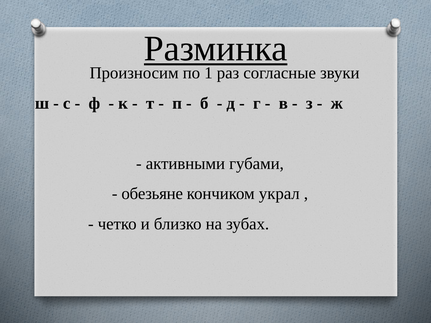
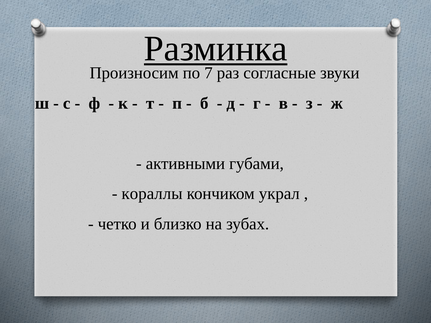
1: 1 -> 7
обезьяне: обезьяне -> кораллы
